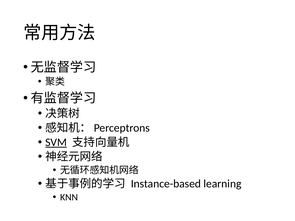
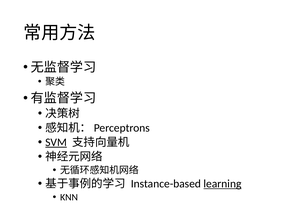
learning underline: none -> present
